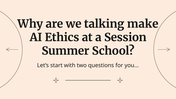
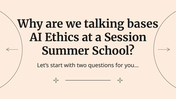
make: make -> bases
